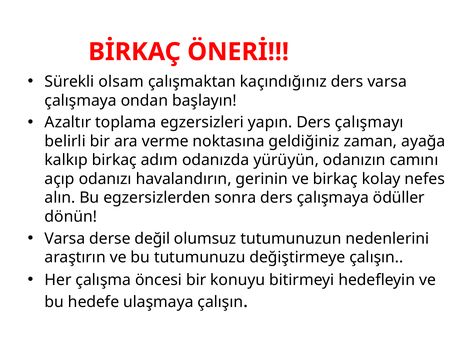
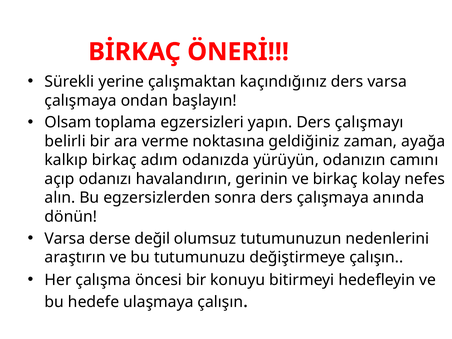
olsam: olsam -> yerine
Azaltır: Azaltır -> Olsam
ödüller: ödüller -> anında
